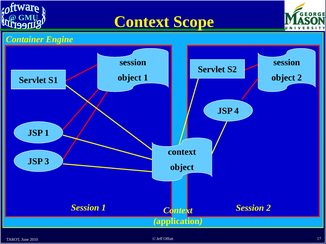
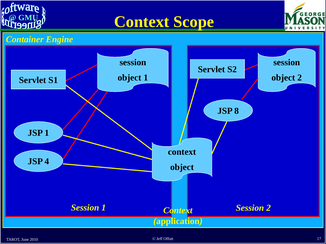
4: 4 -> 8
3: 3 -> 4
